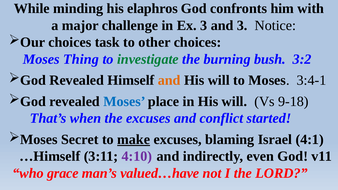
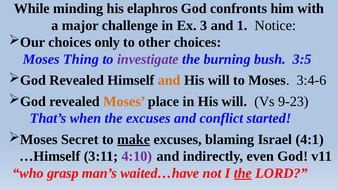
and 3: 3 -> 1
task: task -> only
investigate colour: green -> purple
3:2: 3:2 -> 3:5
3:4-1: 3:4-1 -> 3:4-6
Moses at (124, 102) colour: blue -> orange
9-18: 9-18 -> 9-23
grace: grace -> grasp
valued…have: valued…have -> waited…have
the at (243, 173) underline: none -> present
